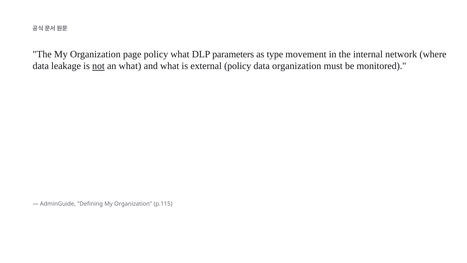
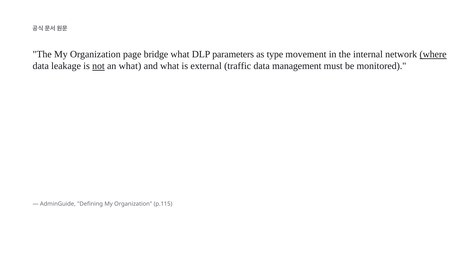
page policy: policy -> bridge
where underline: none -> present
external policy: policy -> traffic
data organization: organization -> management
